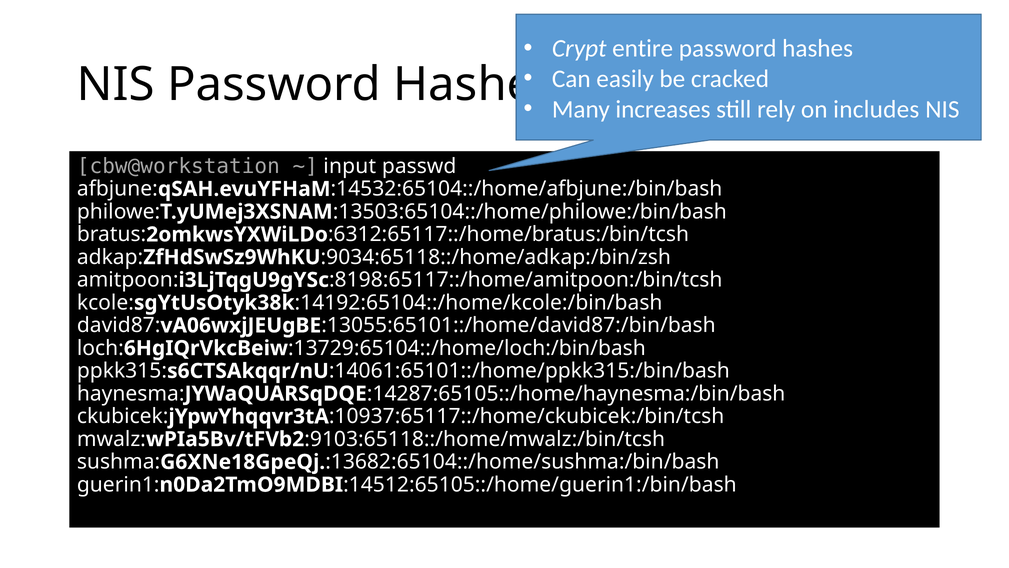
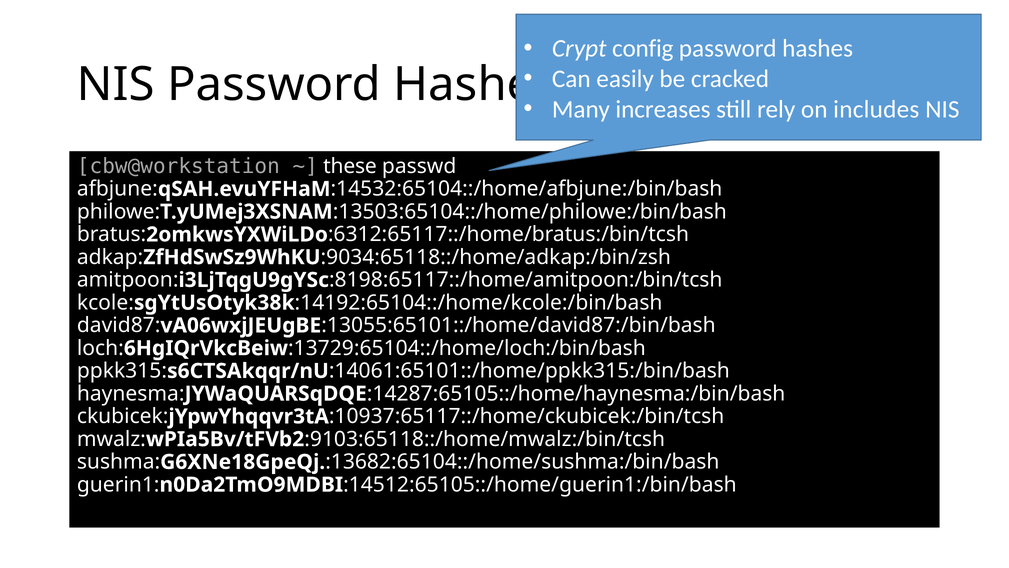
entire: entire -> config
input: input -> these
